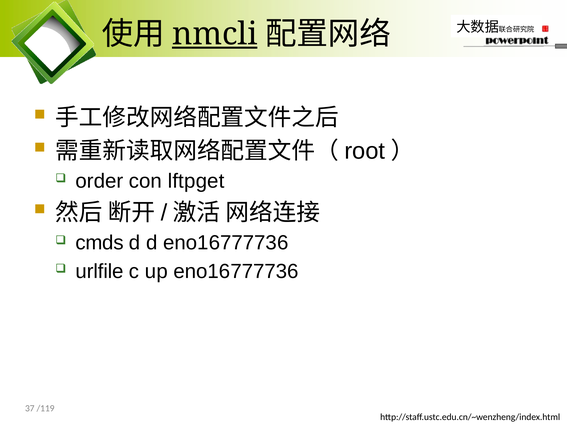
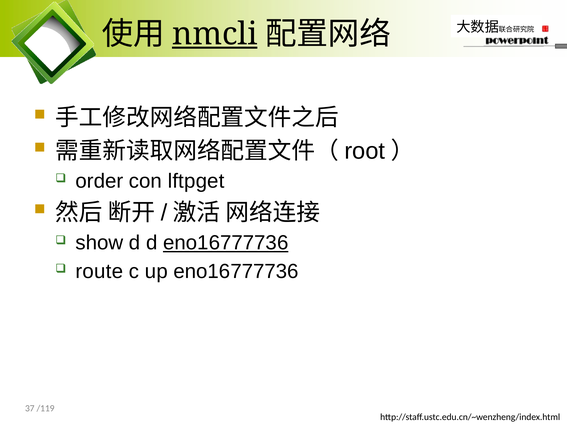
cmds: cmds -> show
eno16777736 at (226, 243) underline: none -> present
urlfile: urlfile -> route
